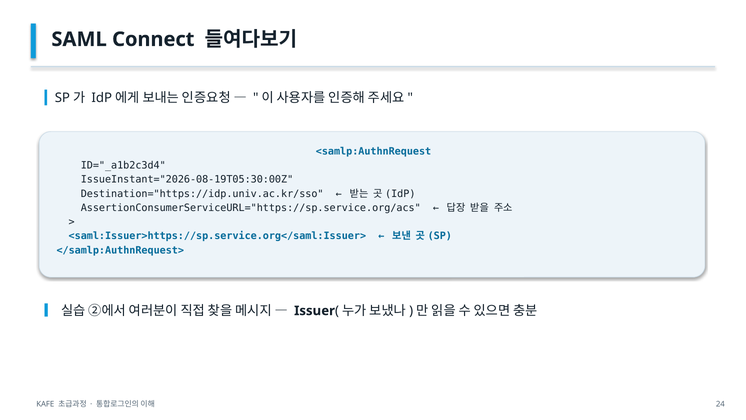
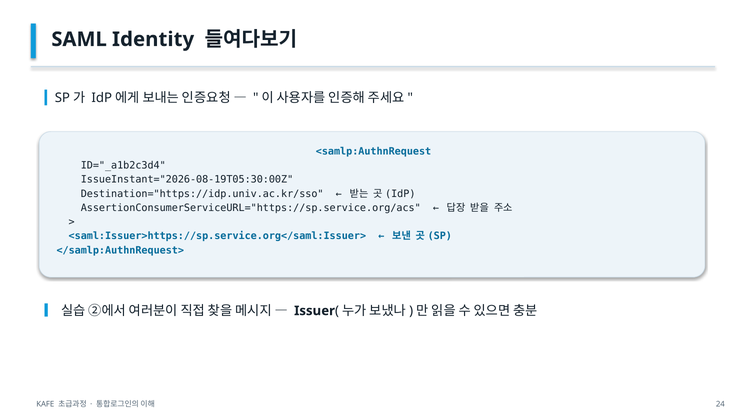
Connect: Connect -> Identity
